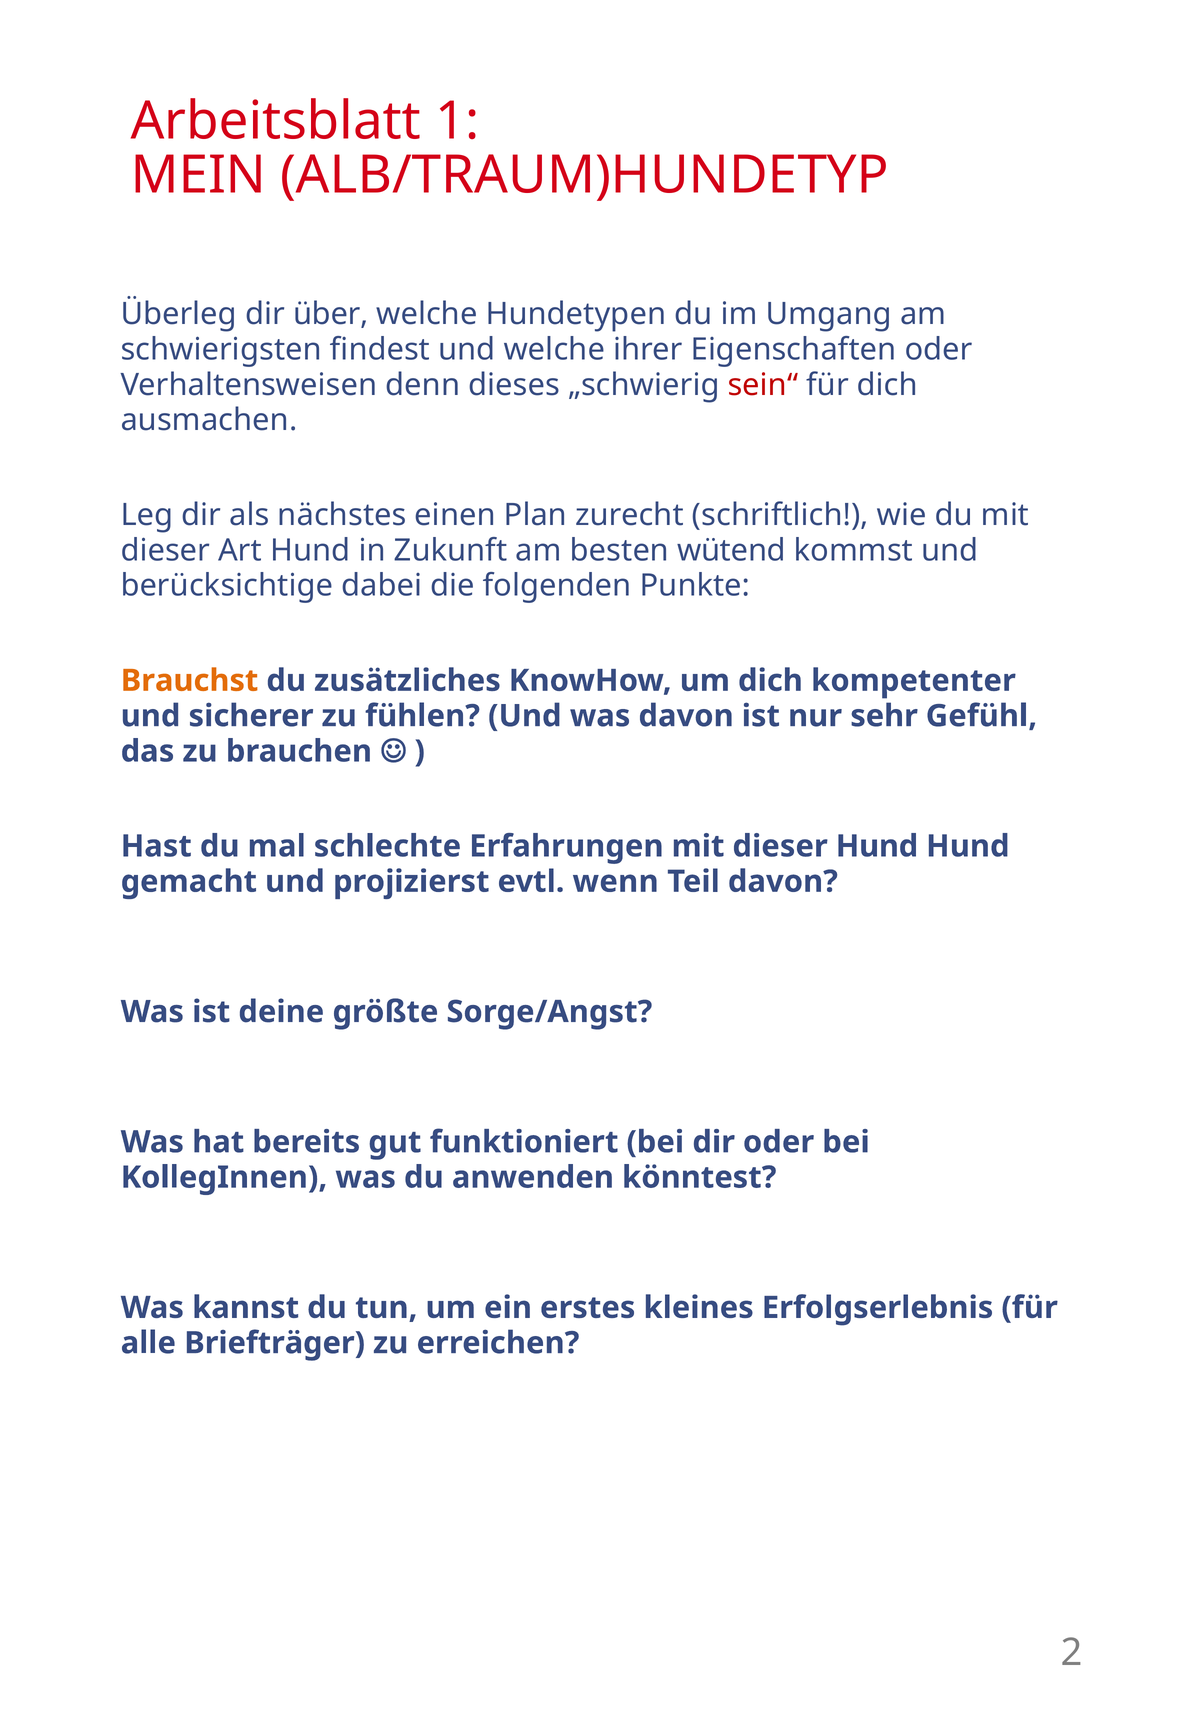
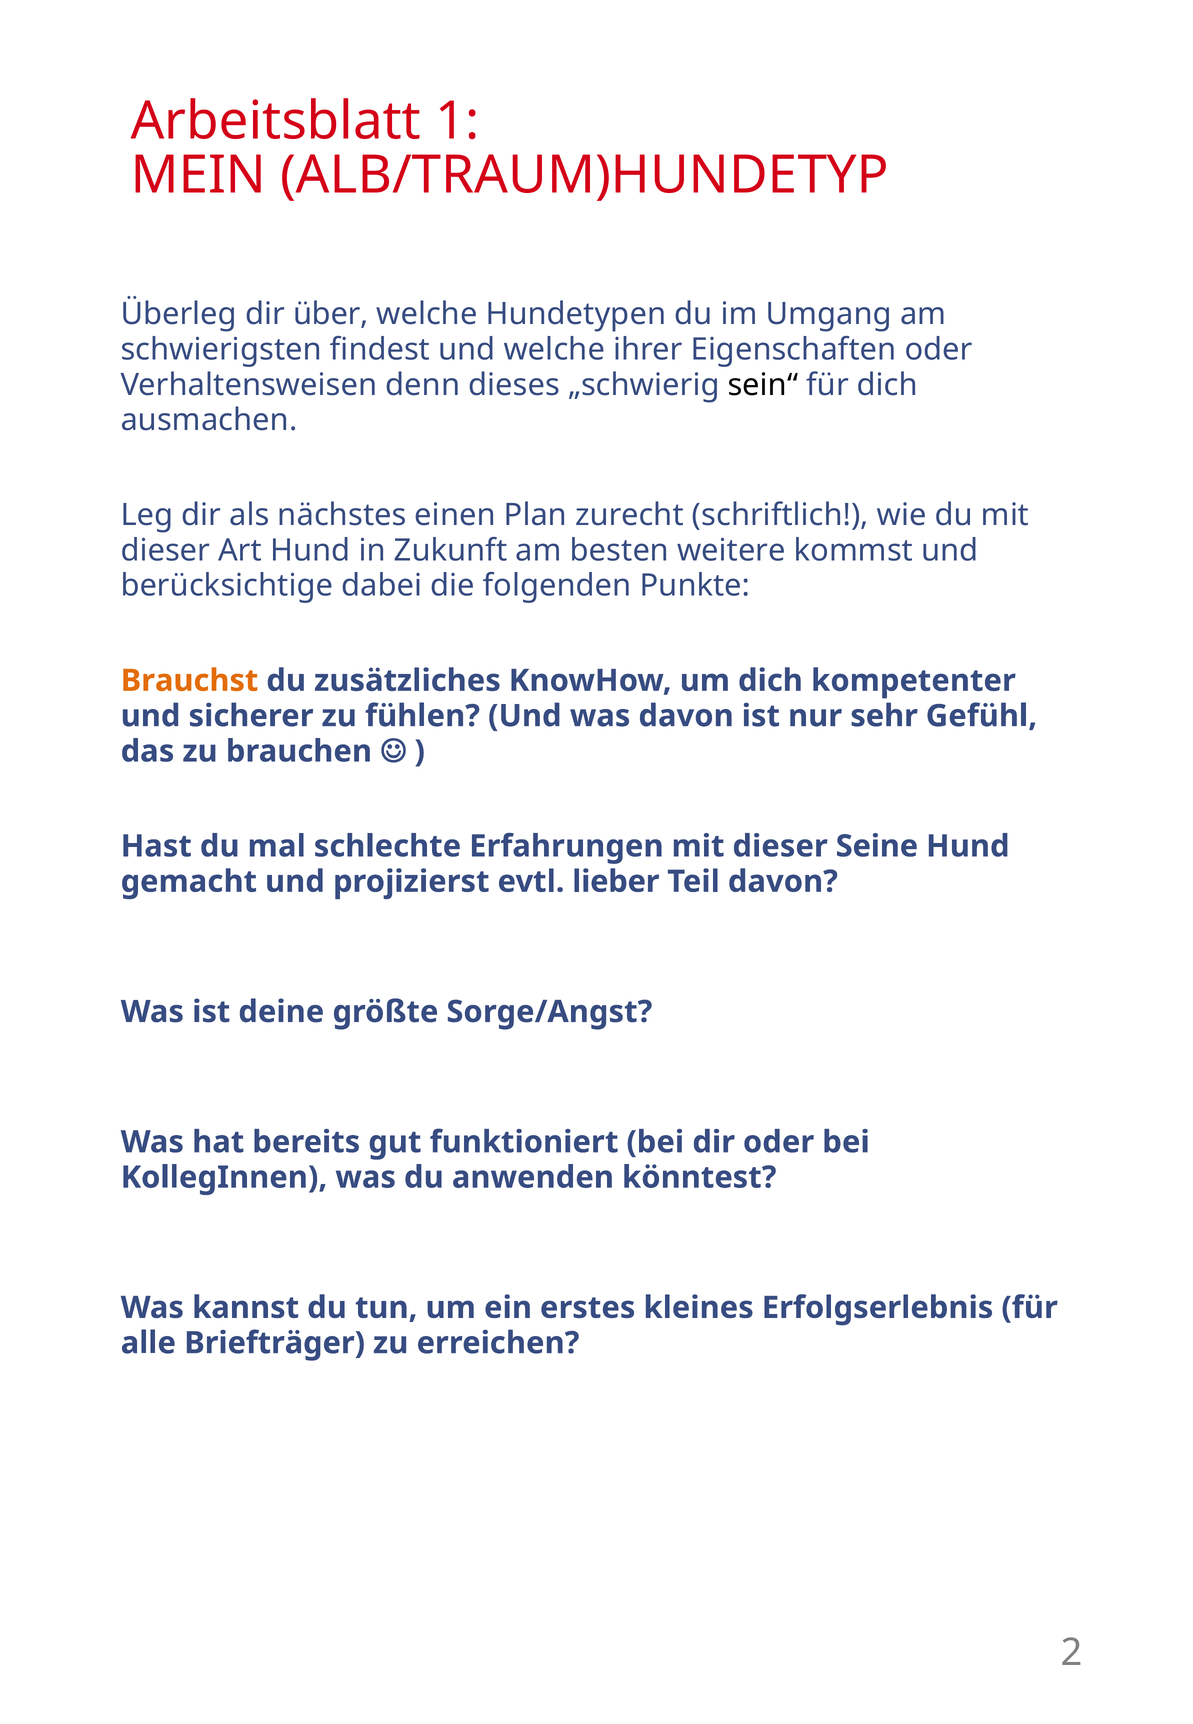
sein“ colour: red -> black
wütend: wütend -> weitere
dieser Hund: Hund -> Seine
wenn: wenn -> lieber
